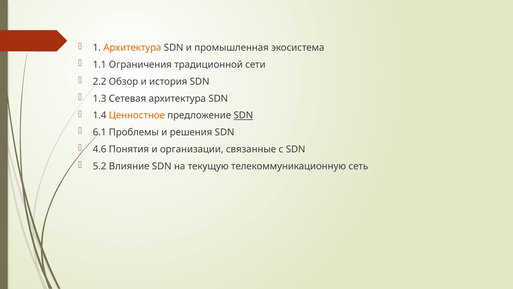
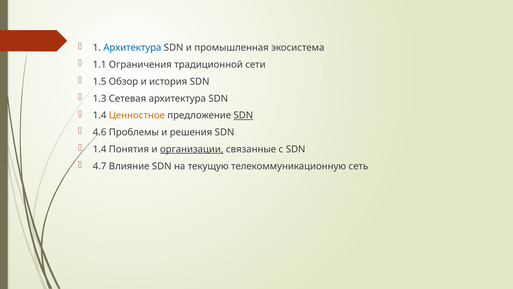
Архитектура at (132, 48) colour: orange -> blue
2.2: 2.2 -> 1.5
6.1: 6.1 -> 4.6
4.6 at (100, 149): 4.6 -> 1.4
организации underline: none -> present
5.2: 5.2 -> 4.7
